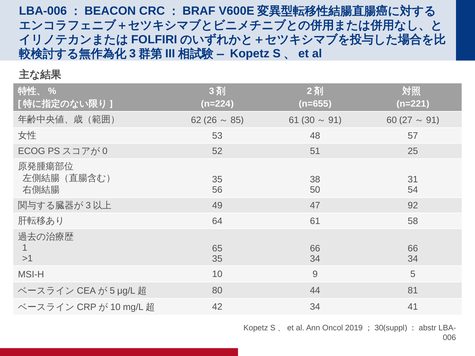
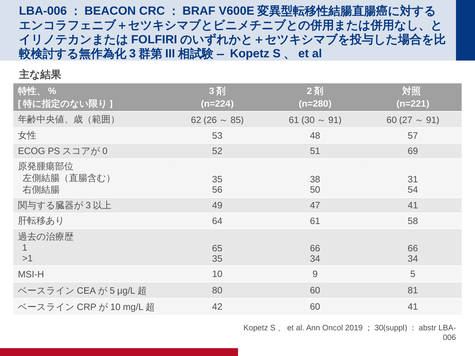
n=655: n=655 -> n=280
25: 25 -> 69
47 92: 92 -> 41
80 44: 44 -> 60
42 34: 34 -> 60
